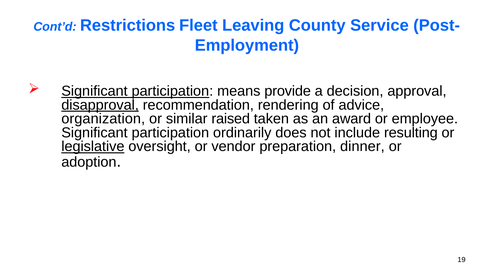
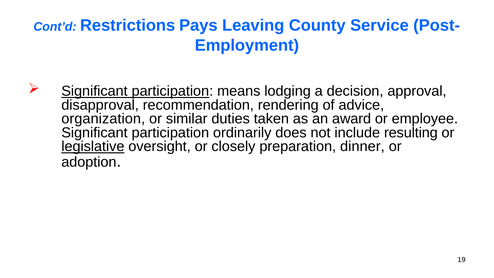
Fleet: Fleet -> Pays
provide: provide -> lodging
disapproval underline: present -> none
raised: raised -> duties
vendor: vendor -> closely
